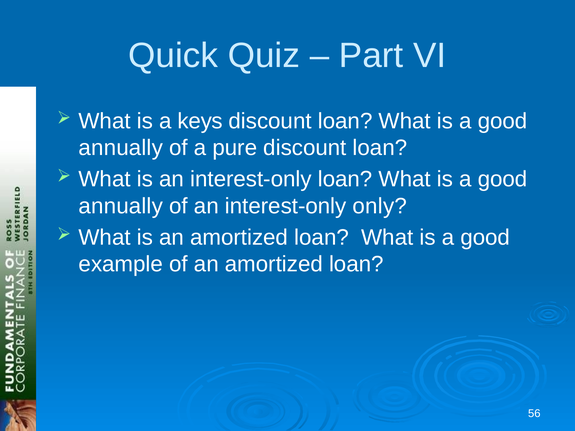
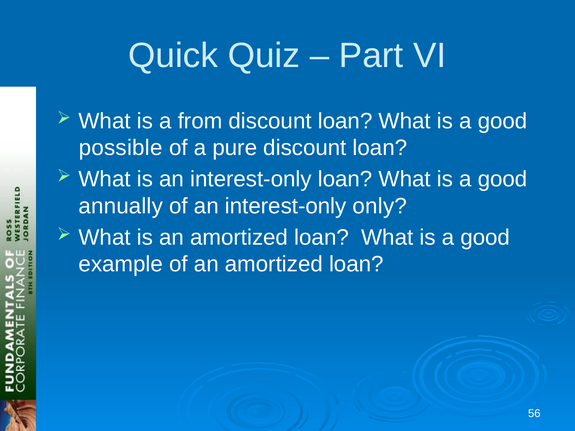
keys: keys -> from
annually at (121, 148): annually -> possible
